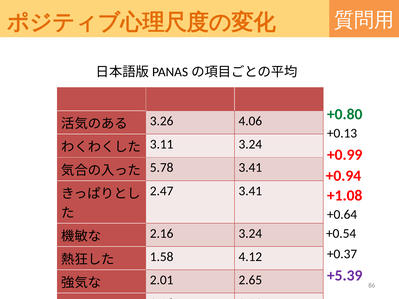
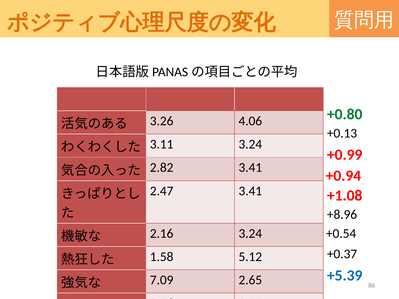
5.78: 5.78 -> 2.82
+0.64: +0.64 -> +8.96
4.12: 4.12 -> 5.12
+5.39 colour: purple -> blue
2.01: 2.01 -> 7.09
